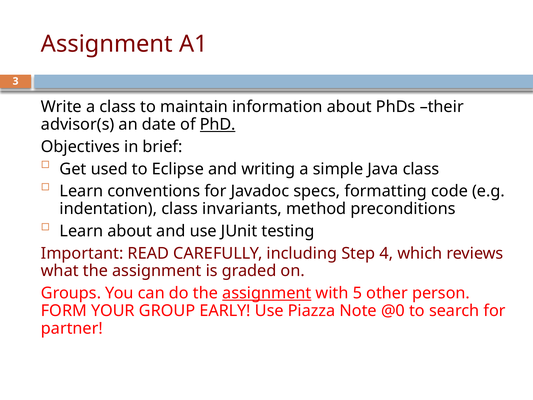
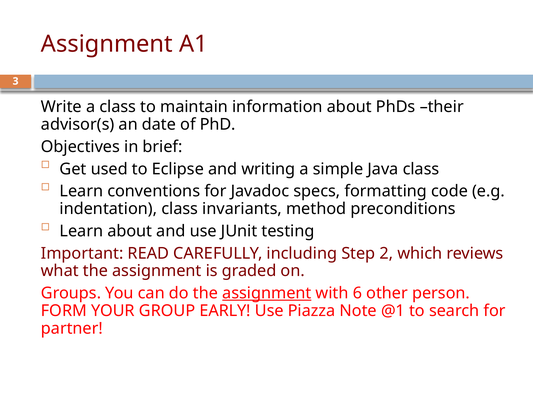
PhD underline: present -> none
4: 4 -> 2
5: 5 -> 6
@0: @0 -> @1
